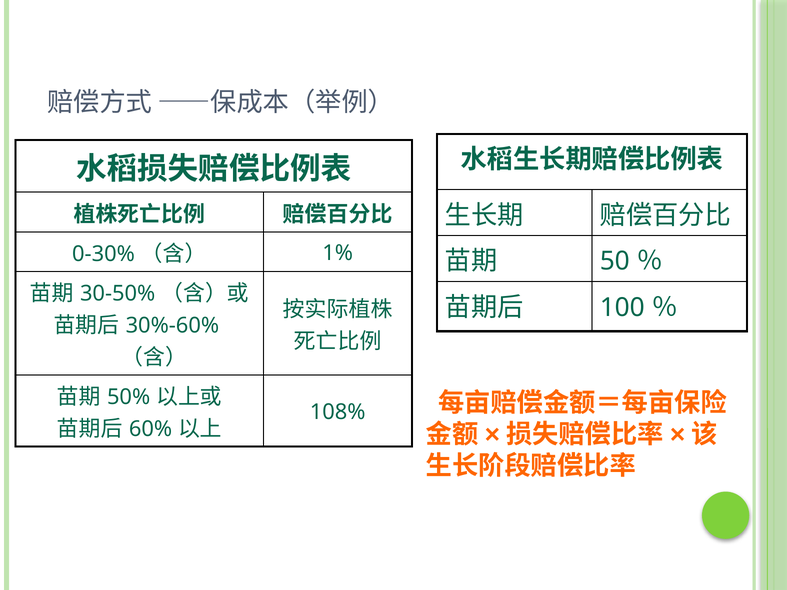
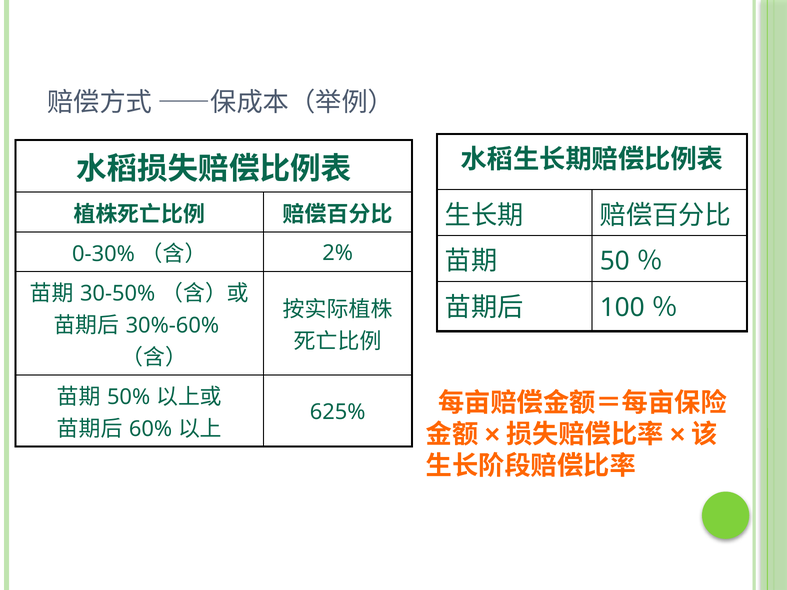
1%: 1% -> 2%
108%: 108% -> 625%
